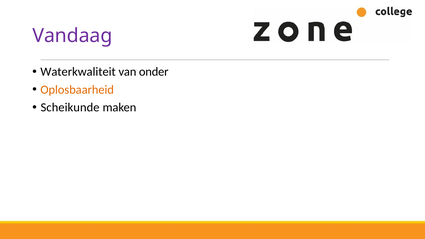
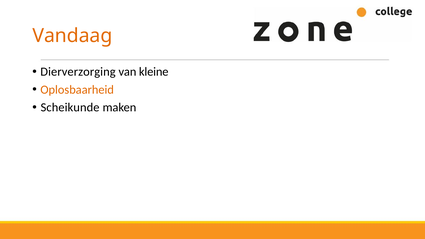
Vandaag colour: purple -> orange
Waterkwaliteit: Waterkwaliteit -> Dierverzorging
onder: onder -> kleine
